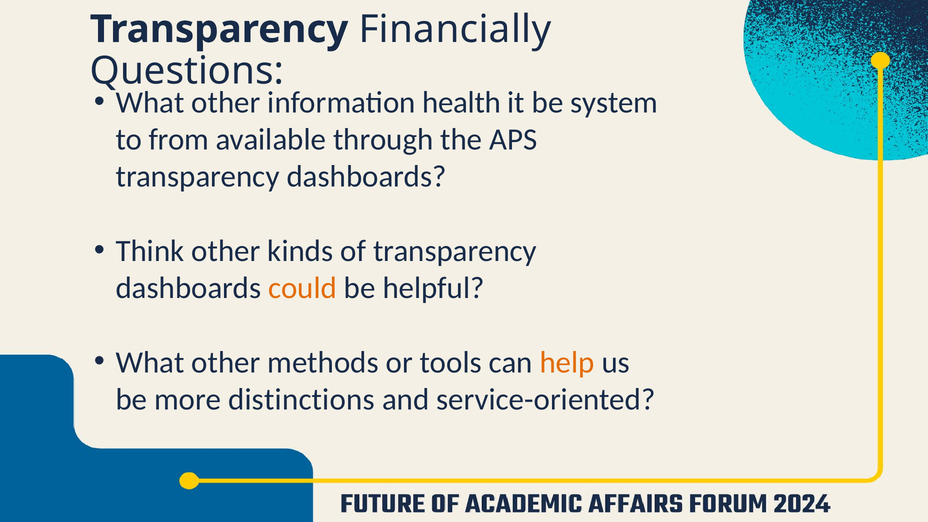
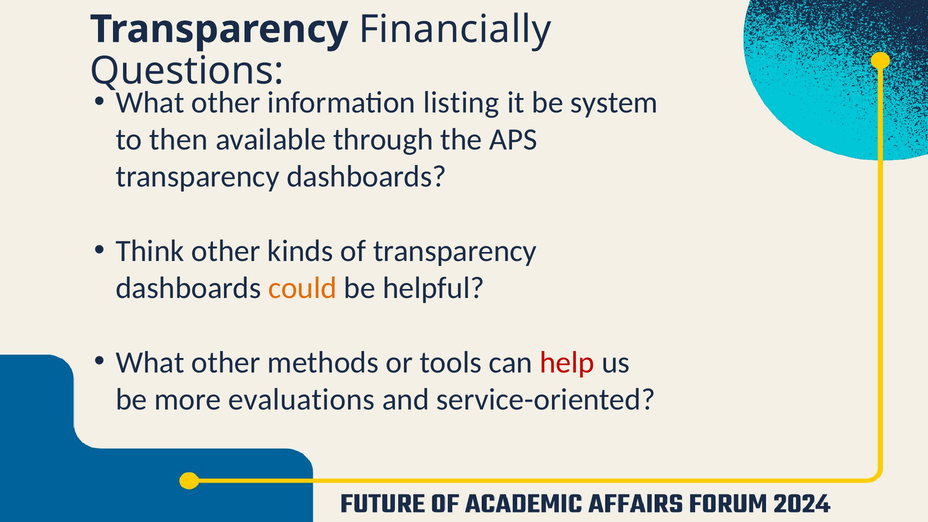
health: health -> listing
from: from -> then
help colour: orange -> red
distinctions: distinctions -> evaluations
